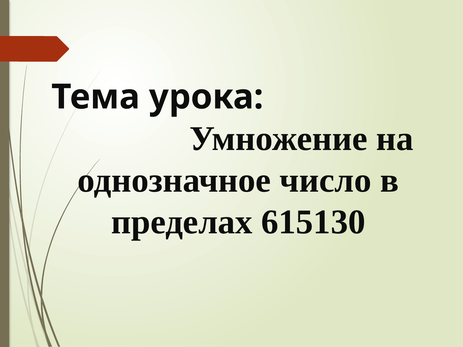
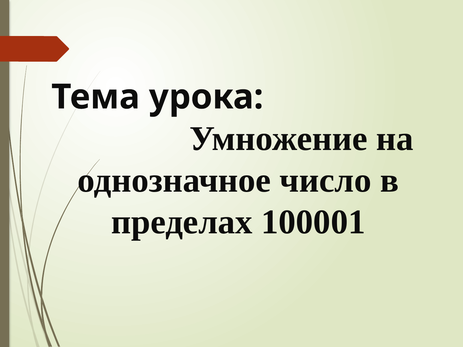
615130: 615130 -> 100001
